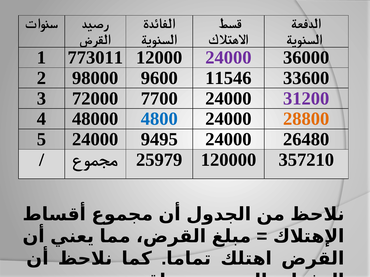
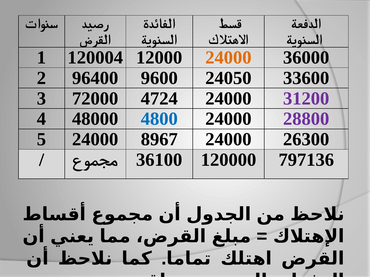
773011: 773011 -> 120004
24000 at (229, 58) colour: purple -> orange
98000: 98000 -> 96400
11546: 11546 -> 24050
7700: 7700 -> 4724
28800 colour: orange -> purple
9495: 9495 -> 8967
26480: 26480 -> 26300
25979: 25979 -> 36100
357210: 357210 -> 797136
